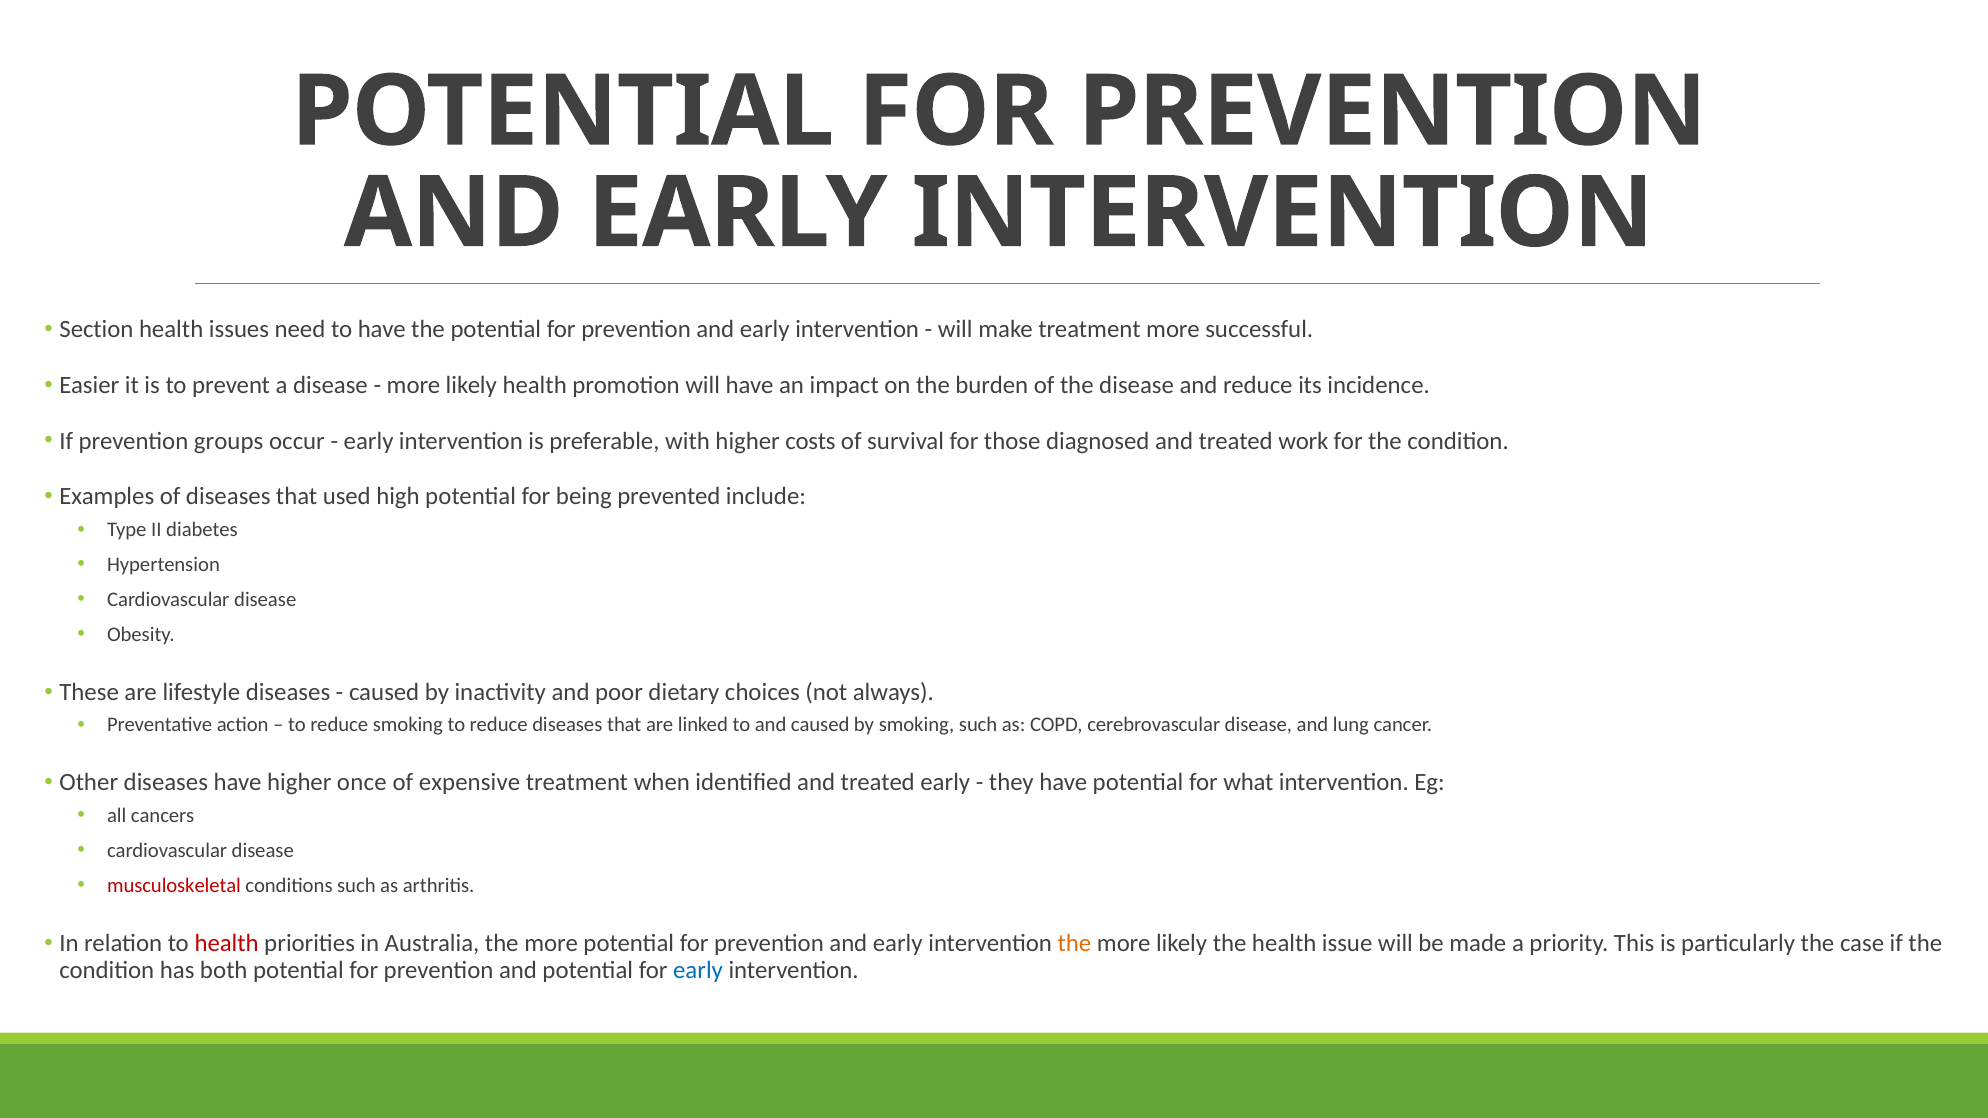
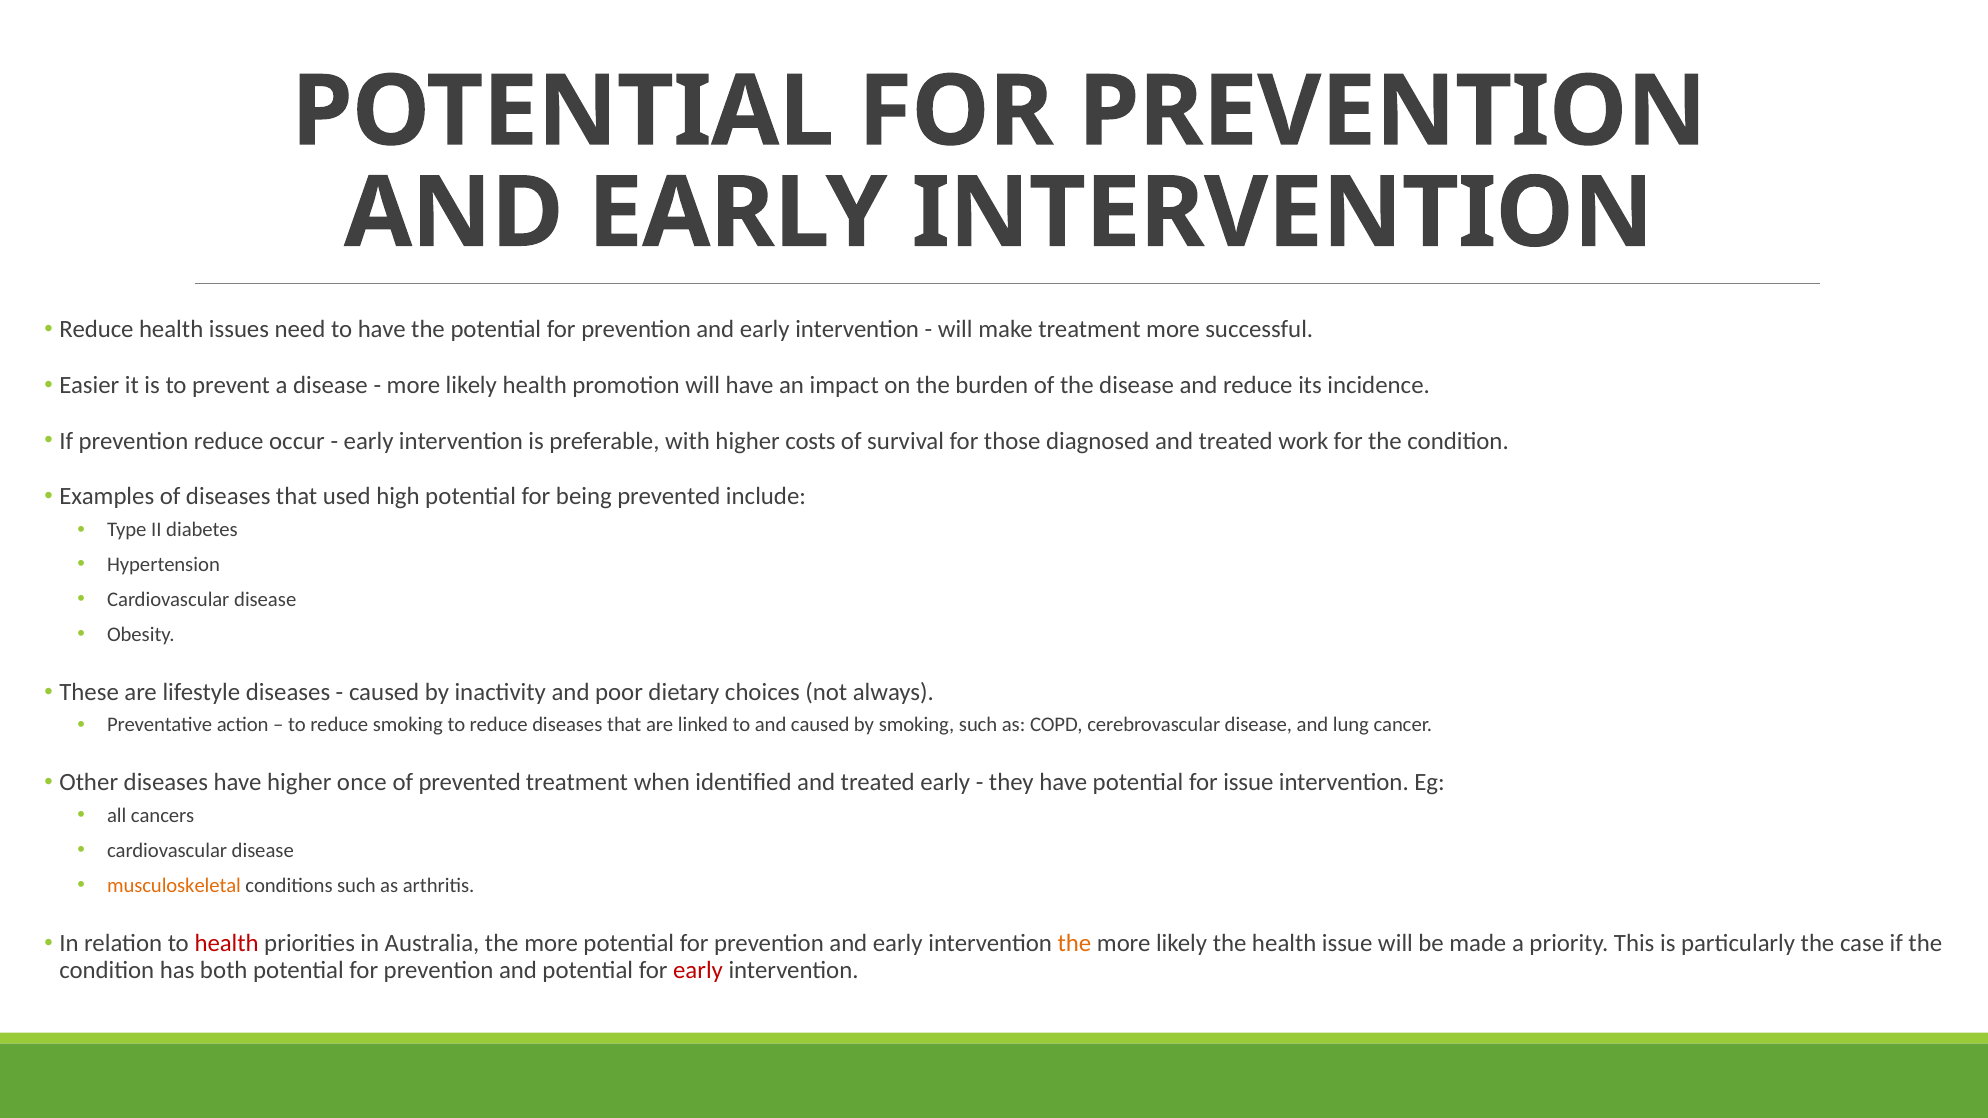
Section at (96, 329): Section -> Reduce
prevention groups: groups -> reduce
of expensive: expensive -> prevented
for what: what -> issue
musculoskeletal colour: red -> orange
early at (698, 970) colour: blue -> red
